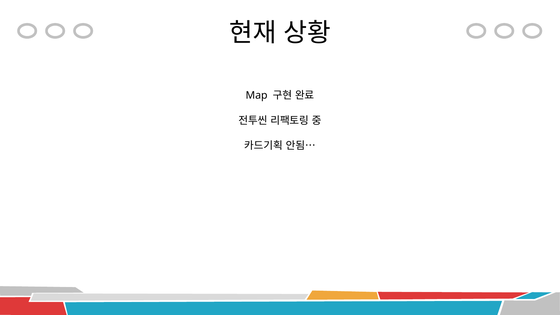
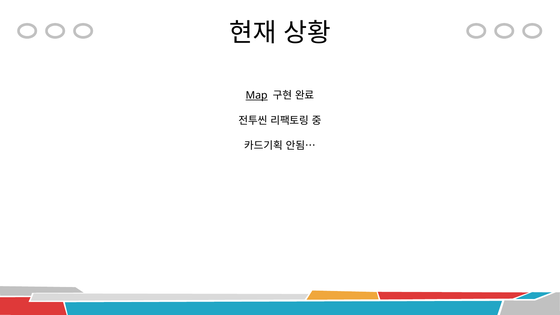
Map underline: none -> present
